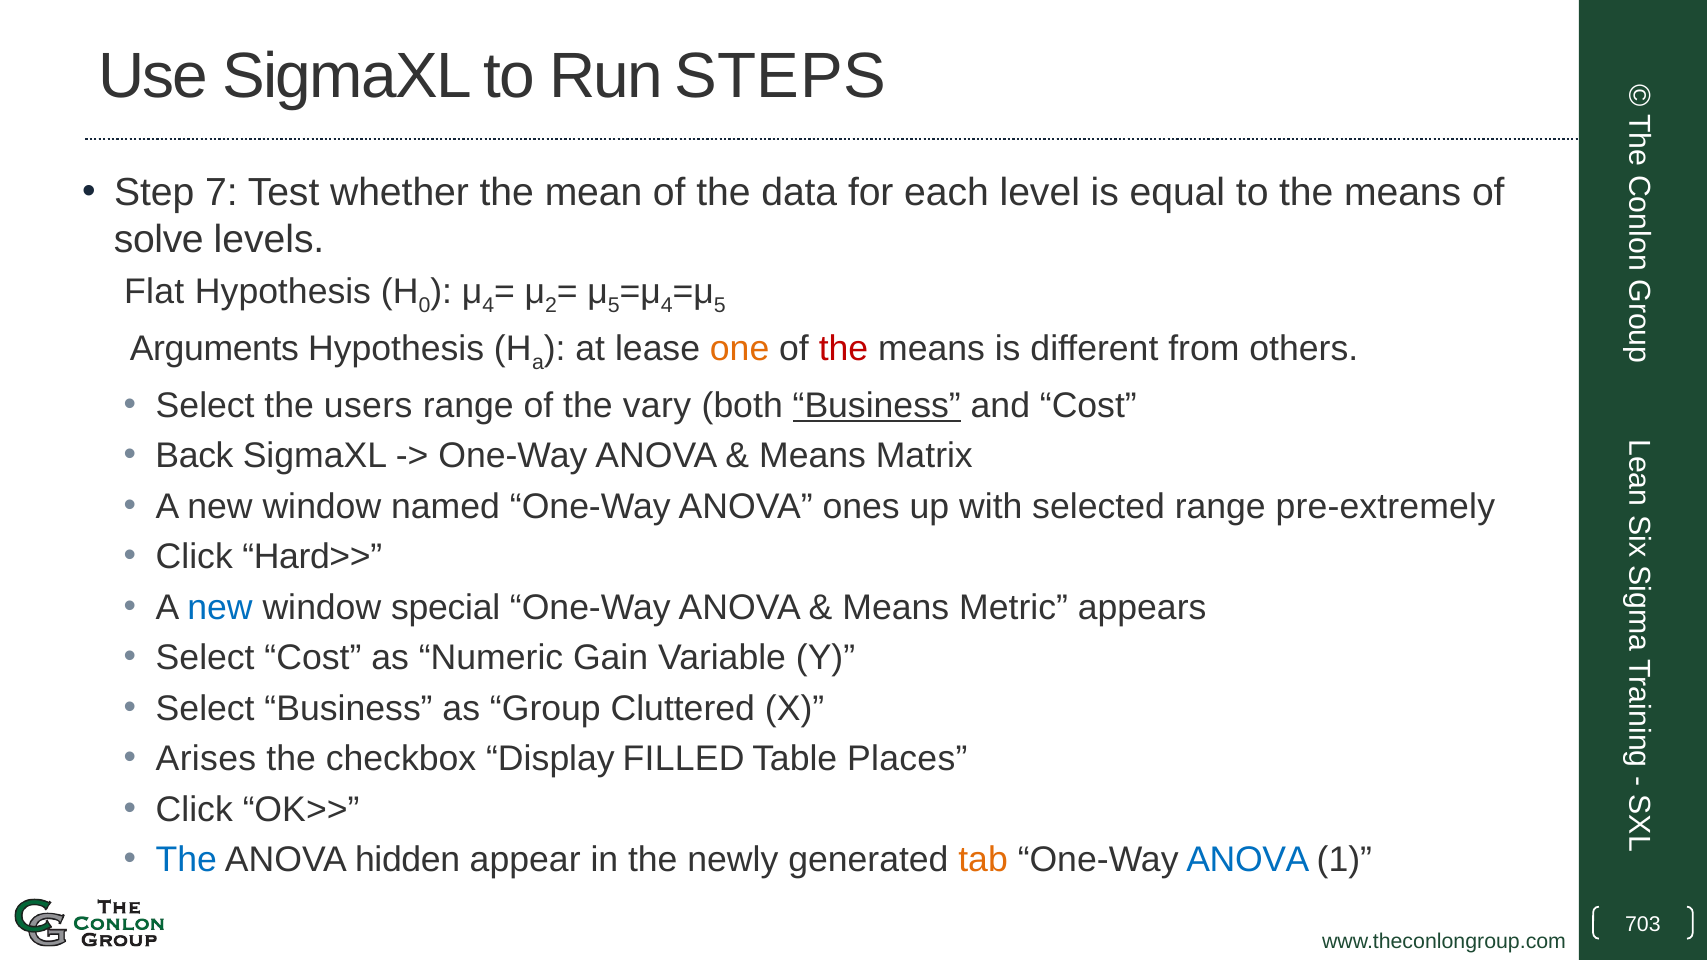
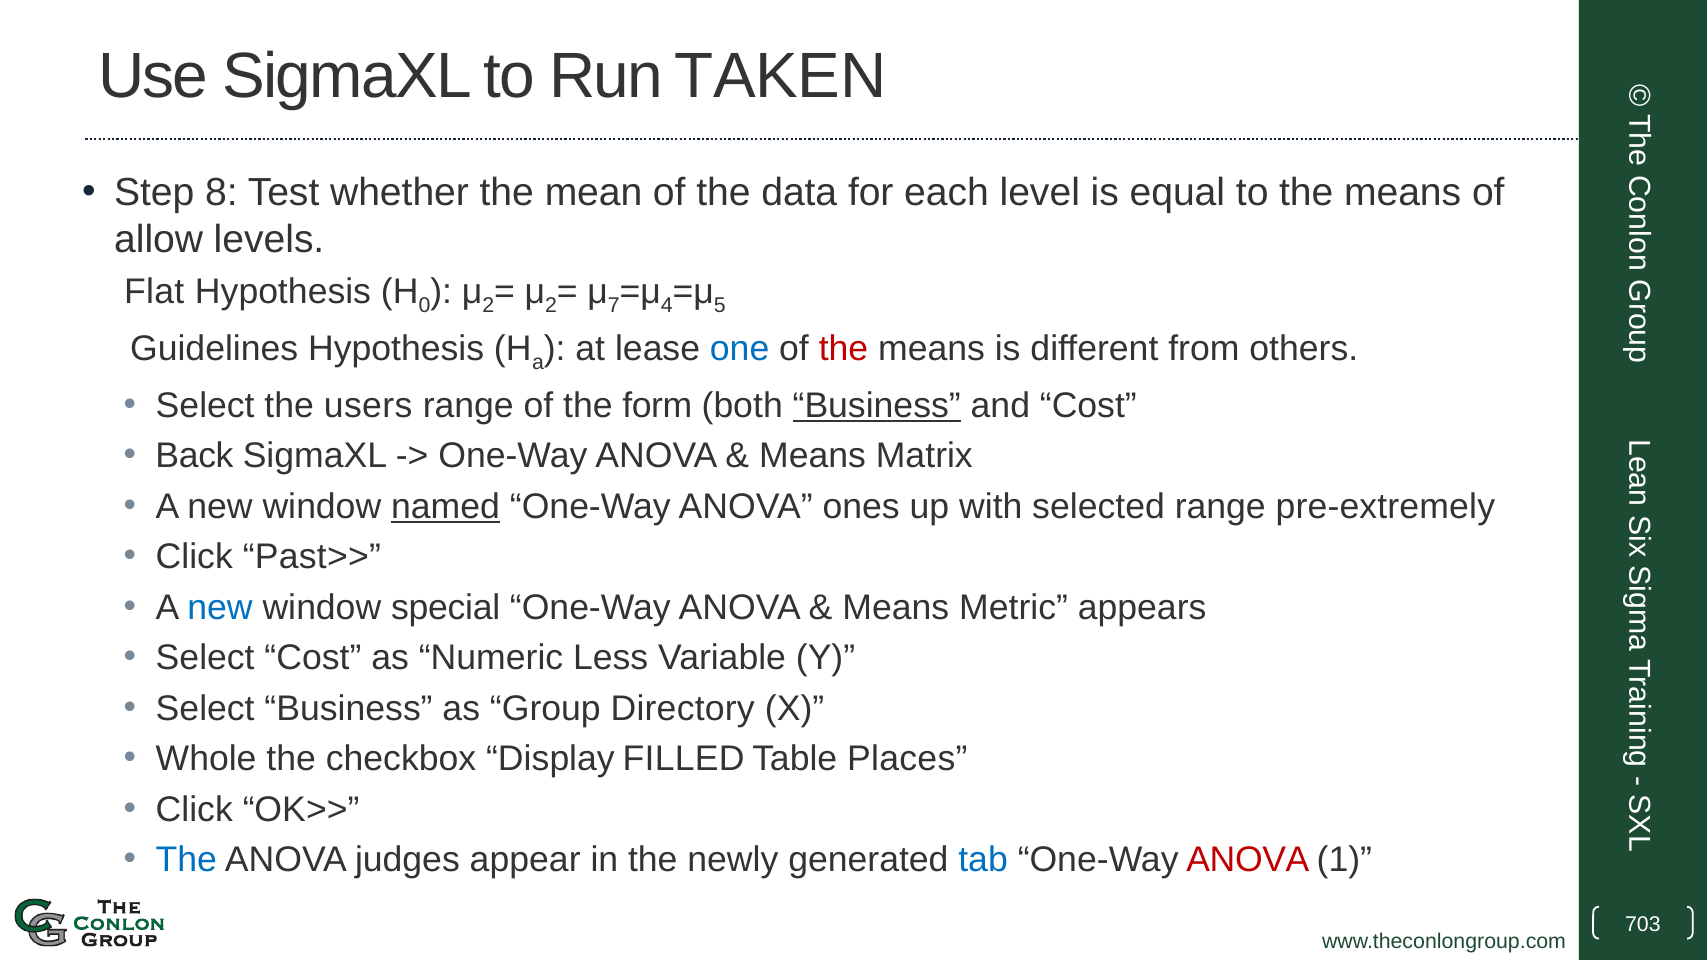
STEPS: STEPS -> TAKEN
7: 7 -> 8
solve: solve -> allow
4 at (488, 306): 4 -> 2
5 at (614, 306): 5 -> 7
Arguments: Arguments -> Guidelines
one colour: orange -> blue
vary: vary -> form
named underline: none -> present
Hard>>: Hard>> -> Past>>
Gain: Gain -> Less
Cluttered: Cluttered -> Directory
Arises: Arises -> Whole
hidden: hidden -> judges
tab colour: orange -> blue
ANOVA at (1248, 860) colour: blue -> red
